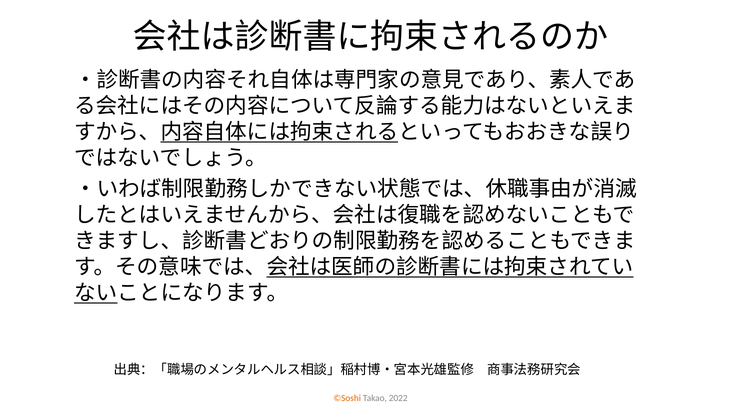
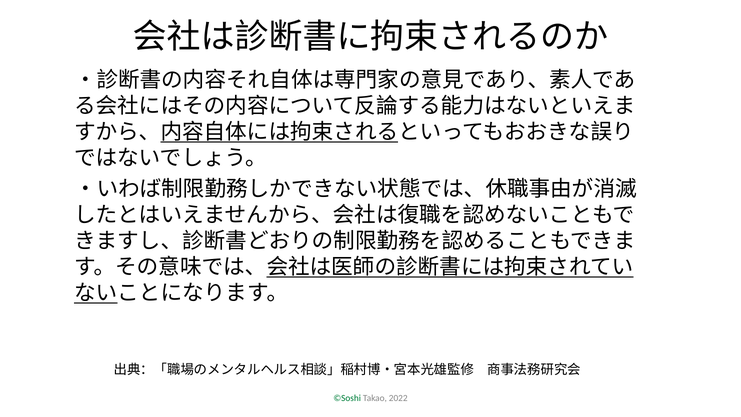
©Soshi colour: orange -> green
